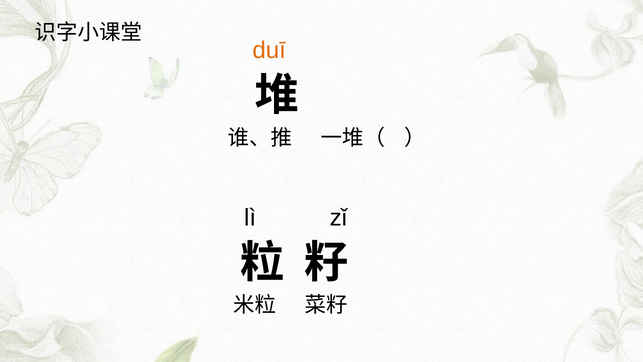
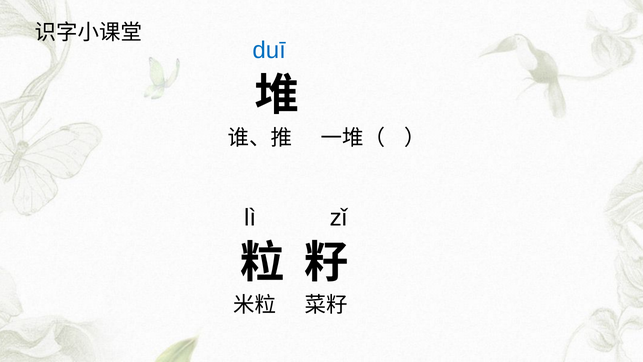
duī colour: orange -> blue
